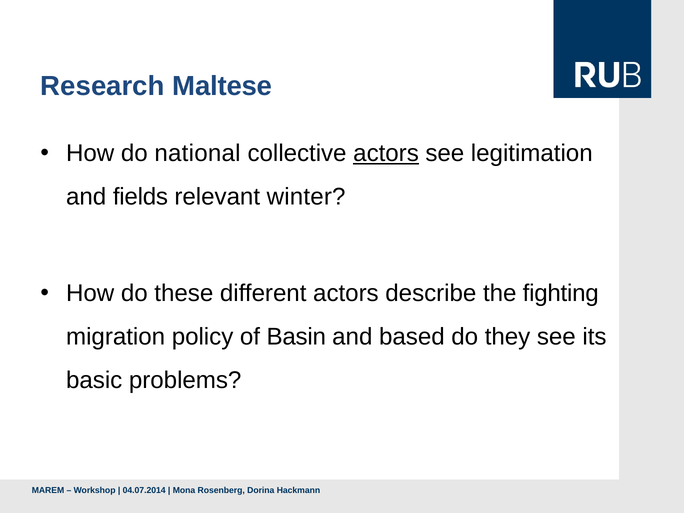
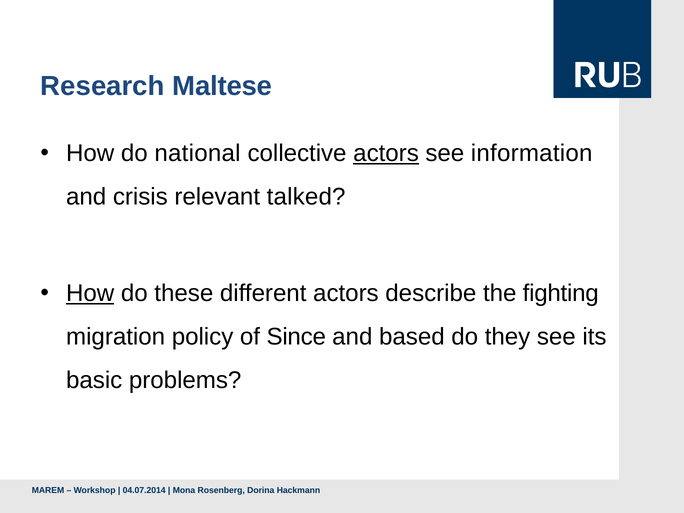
legitimation: legitimation -> information
fields: fields -> crisis
winter: winter -> talked
How at (90, 293) underline: none -> present
Basin: Basin -> Since
